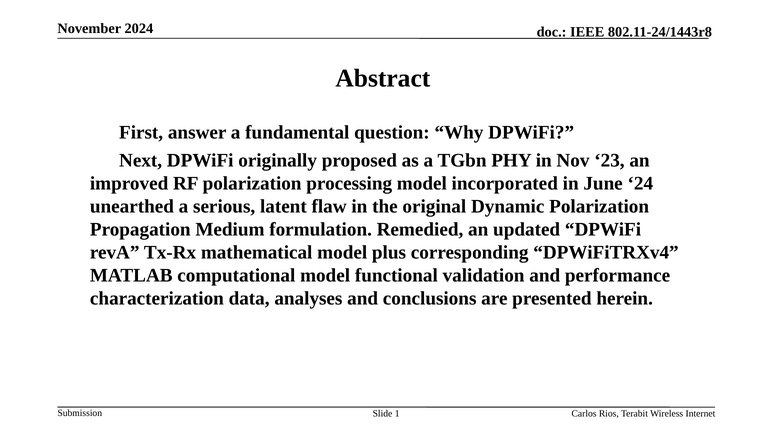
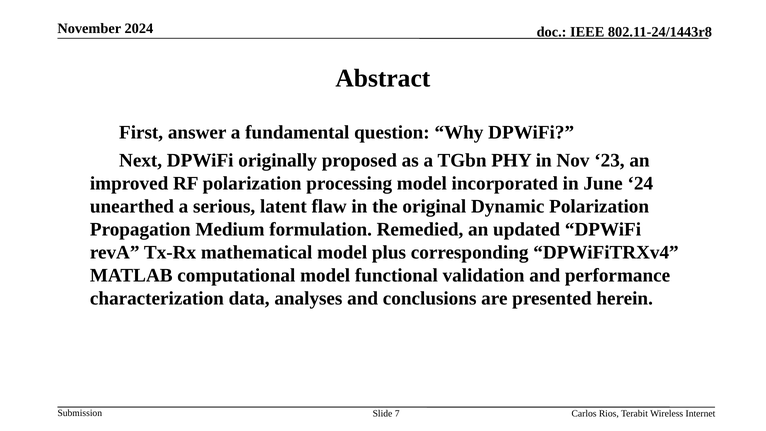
1: 1 -> 7
